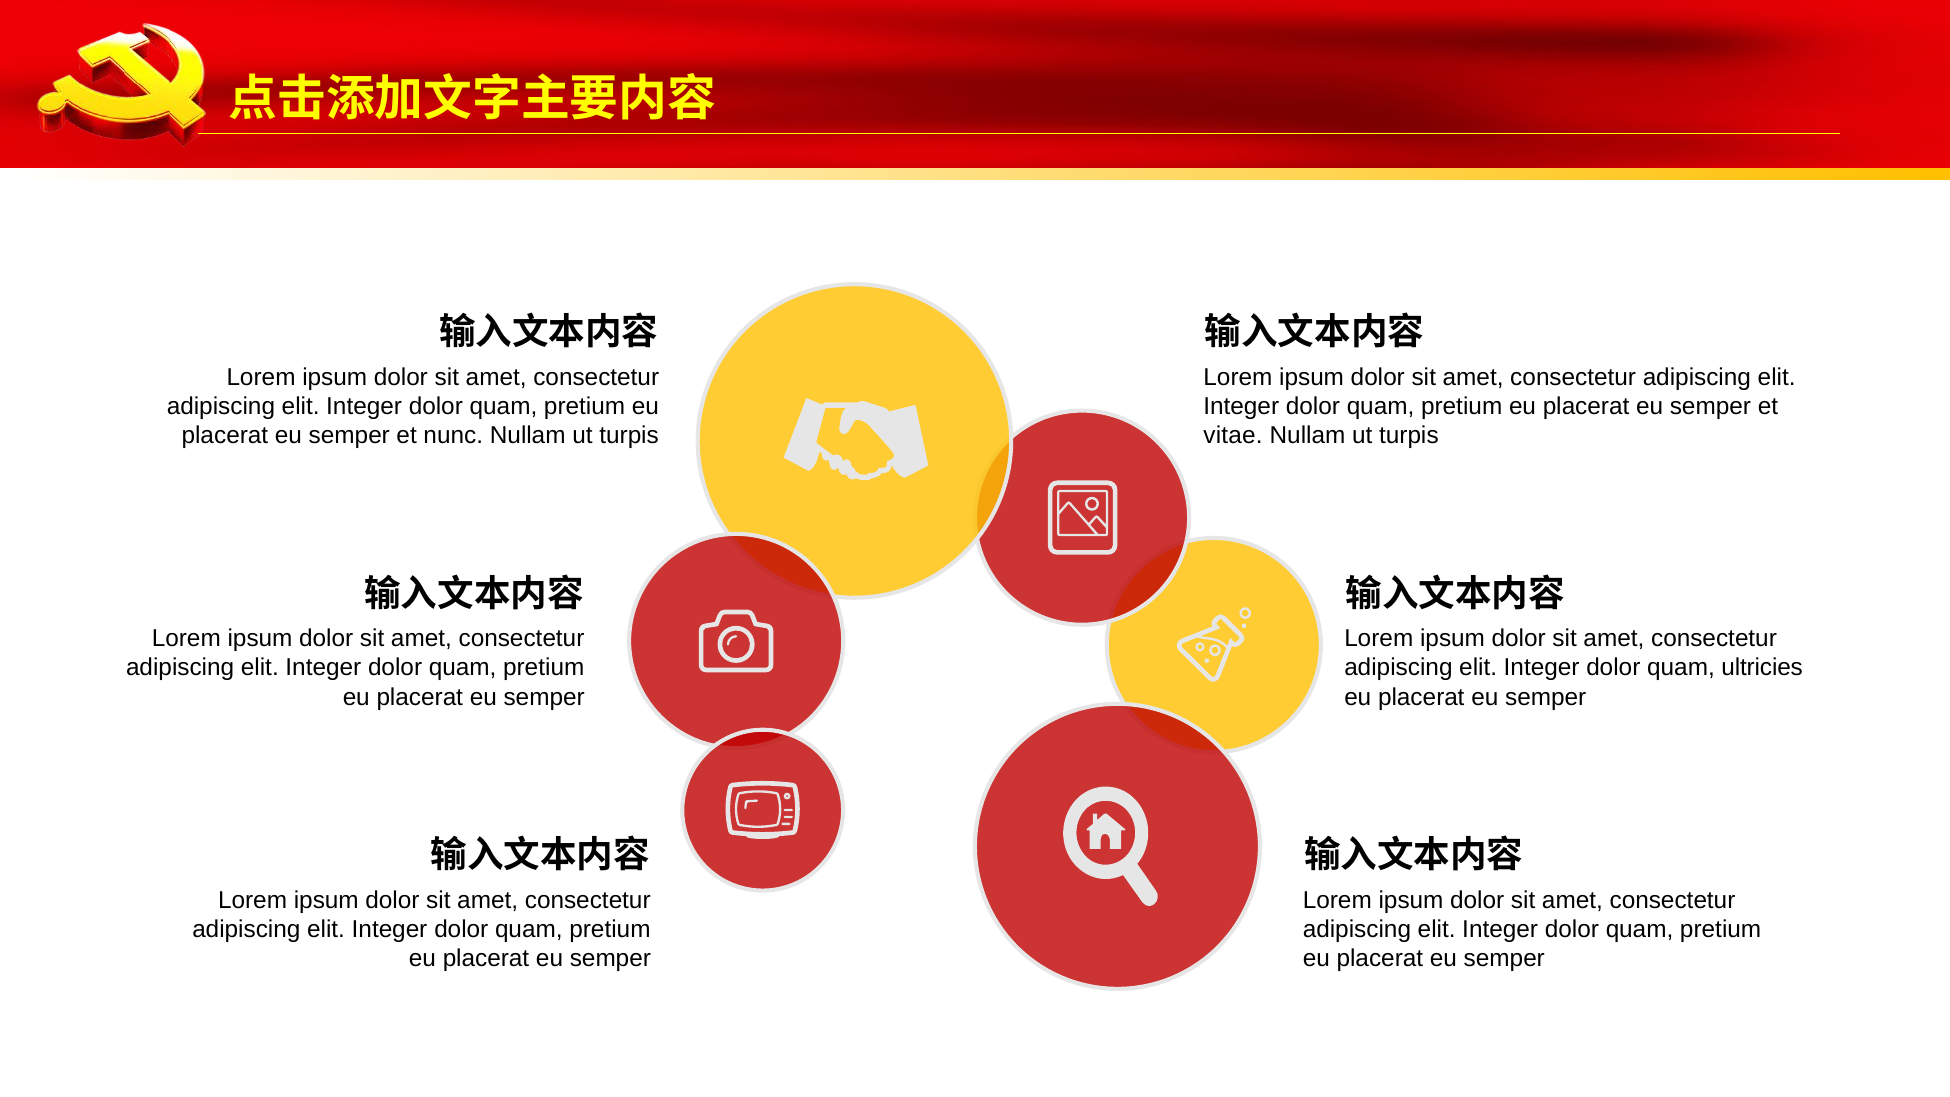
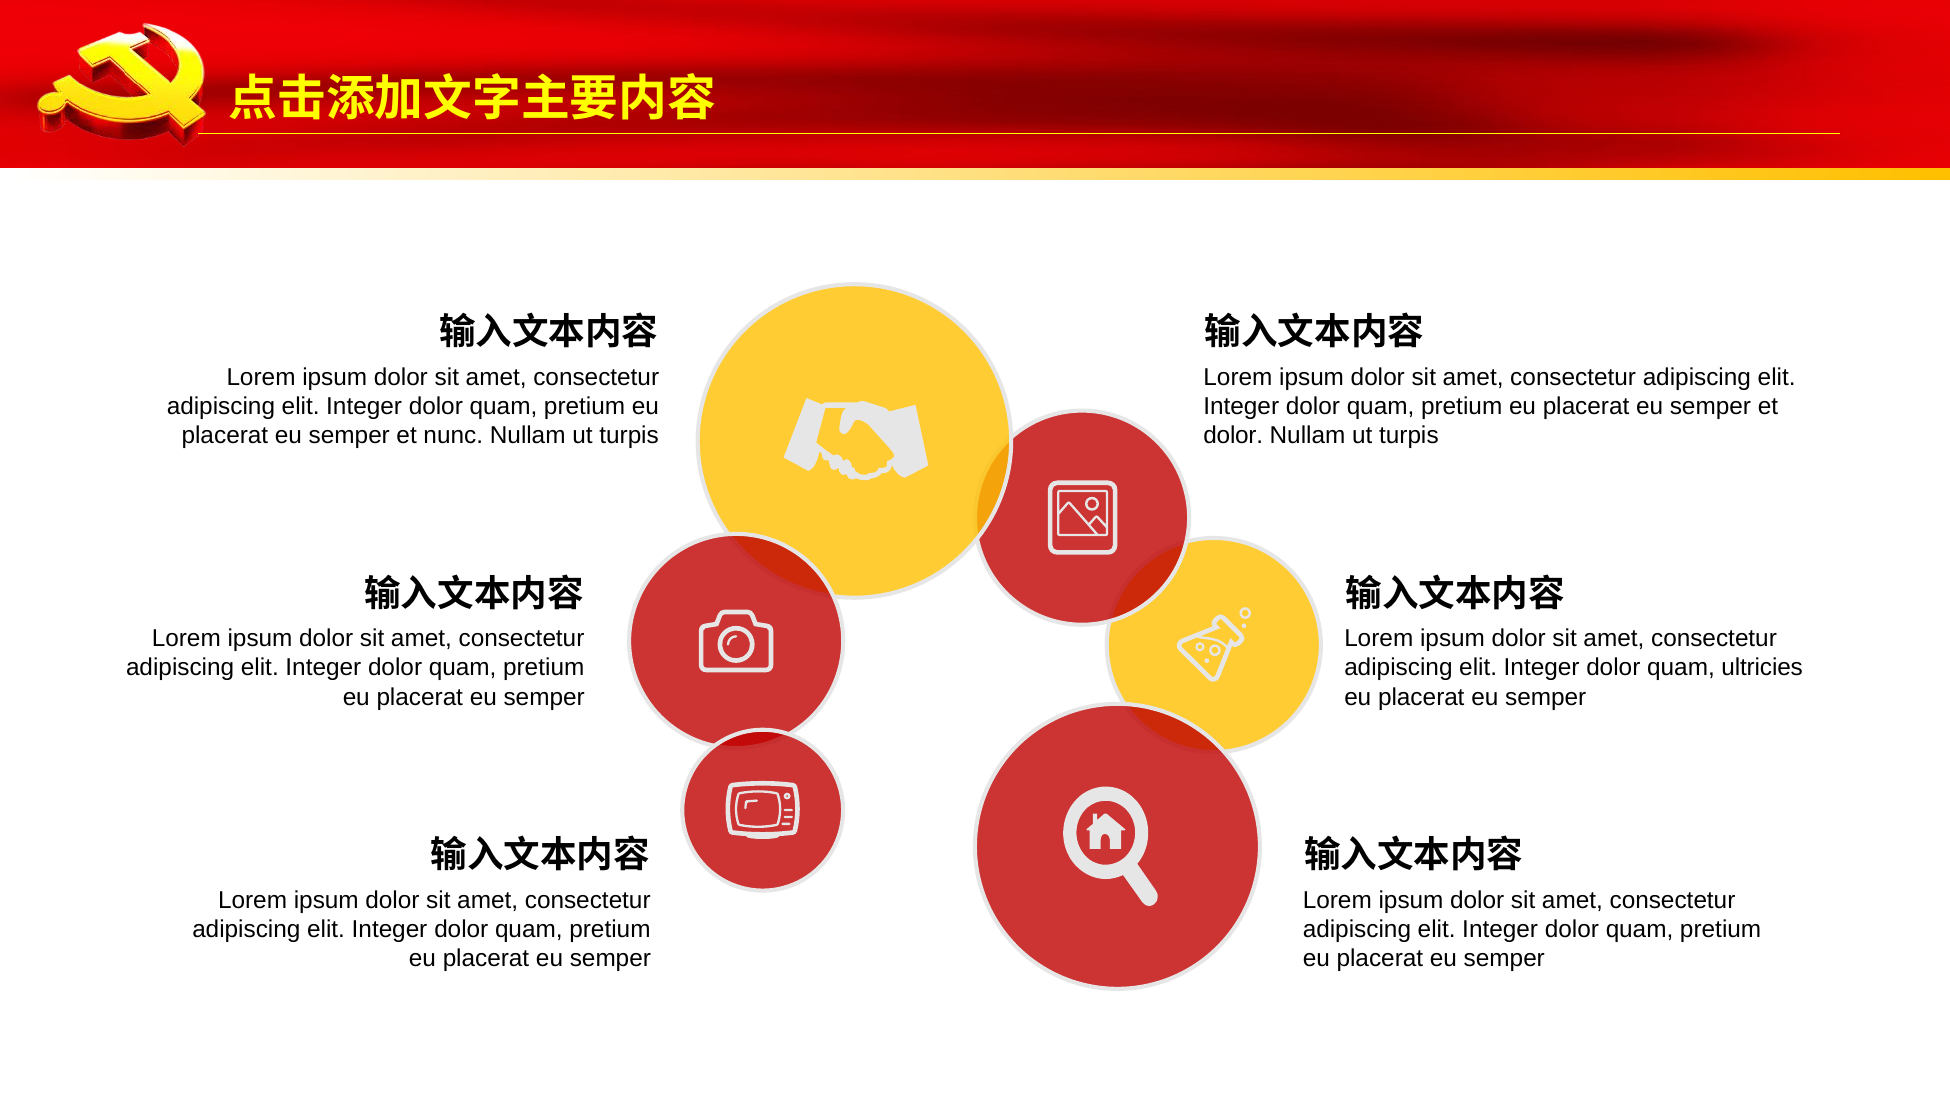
vitae at (1233, 436): vitae -> dolor
